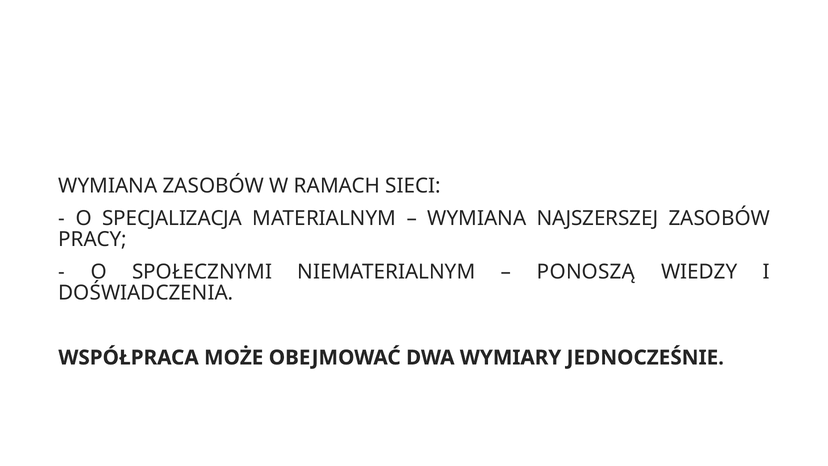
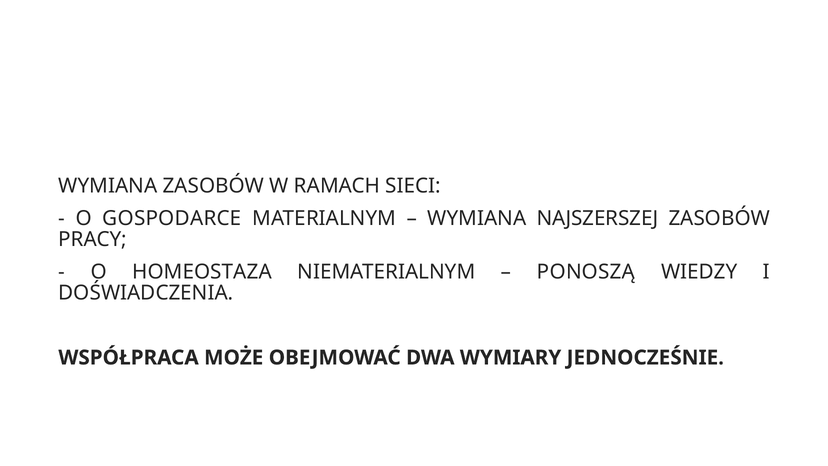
SPECJALIZACJA: SPECJALIZACJA -> GOSPODARCE
SPOŁECZNYMI: SPOŁECZNYMI -> HOMEOSTAZA
